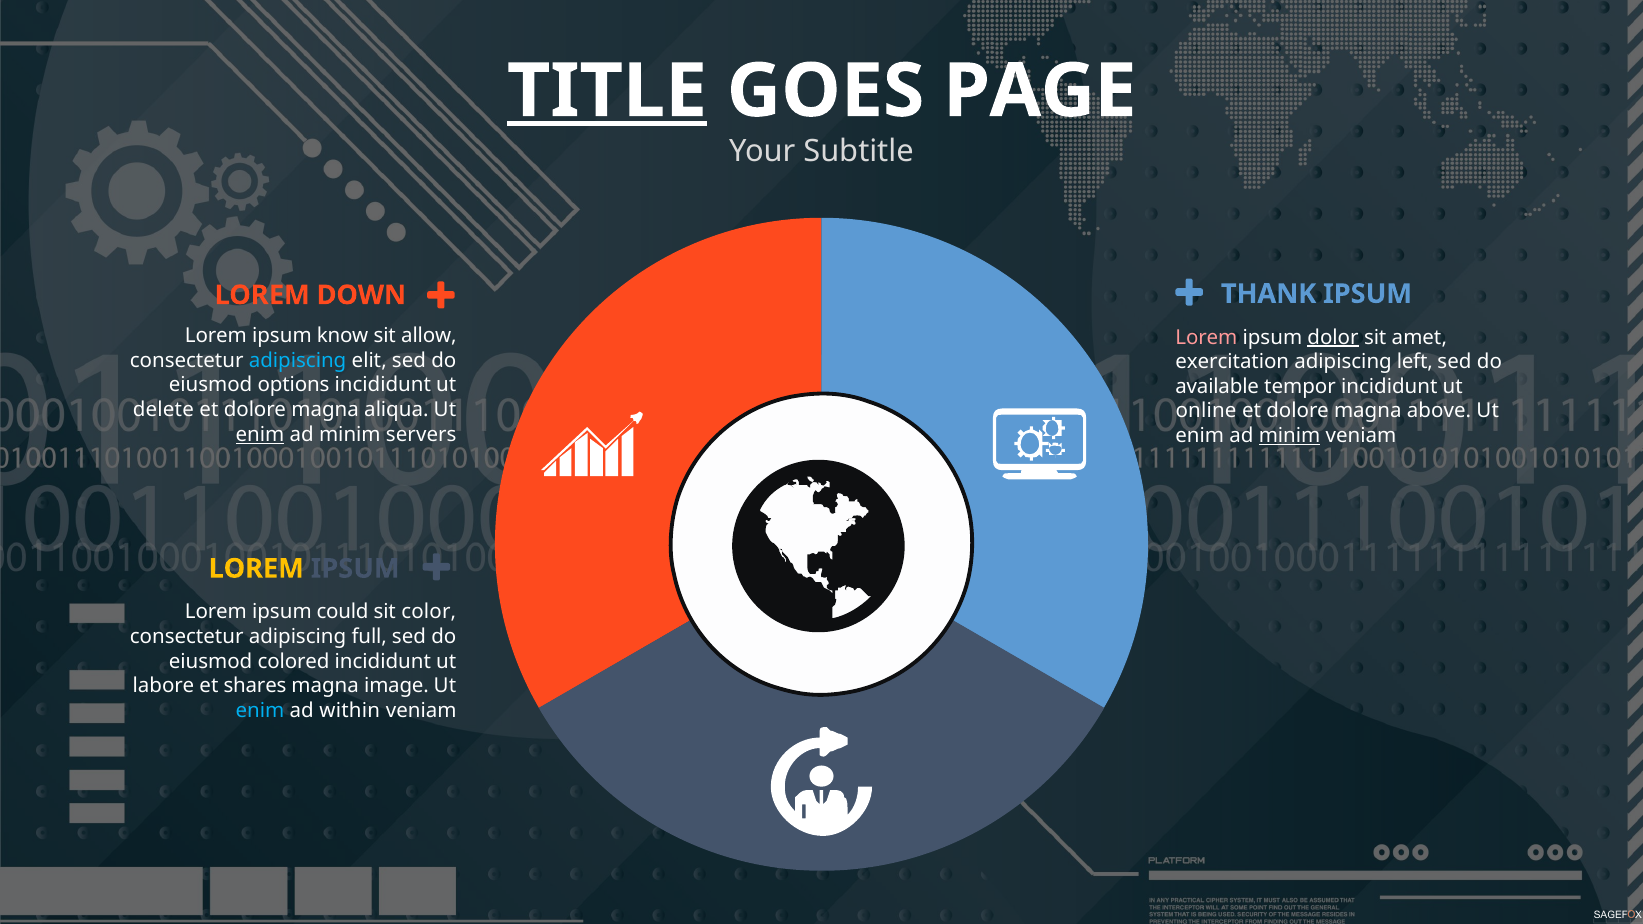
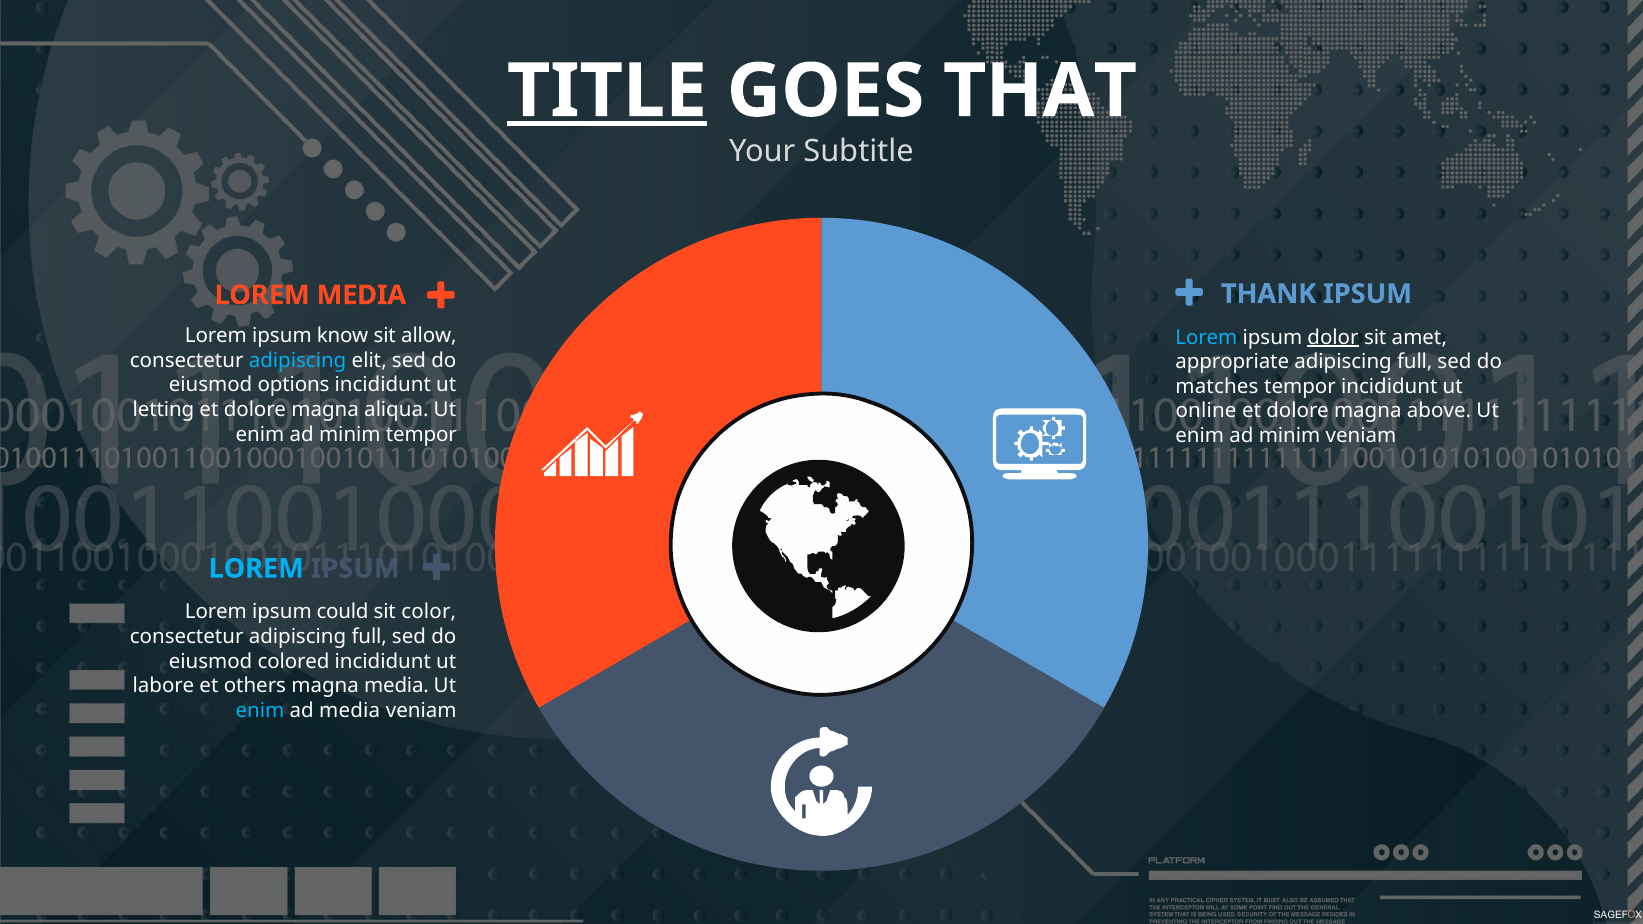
PAGE: PAGE -> THAT
LOREM DOWN: DOWN -> MEDIA
Lorem at (1206, 337) colour: pink -> light blue
exercitation: exercitation -> appropriate
left at (1415, 362): left -> full
available: available -> matches
delete: delete -> letting
enim at (260, 434) underline: present -> none
minim servers: servers -> tempor
minim at (1290, 436) underline: present -> none
LOREM at (256, 569) colour: yellow -> light blue
shares: shares -> others
magna image: image -> media
ad within: within -> media
